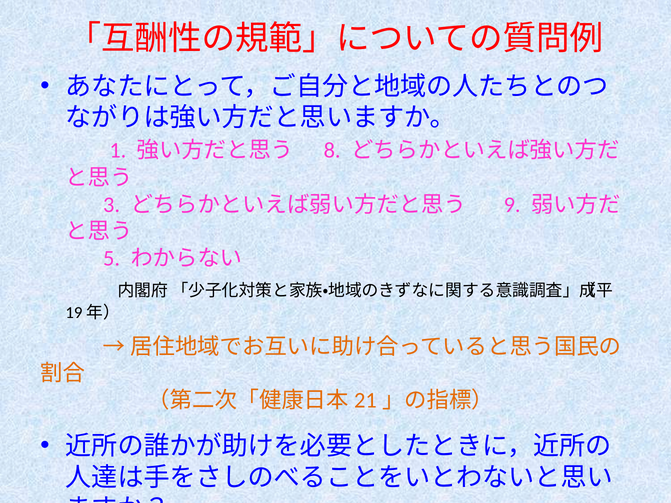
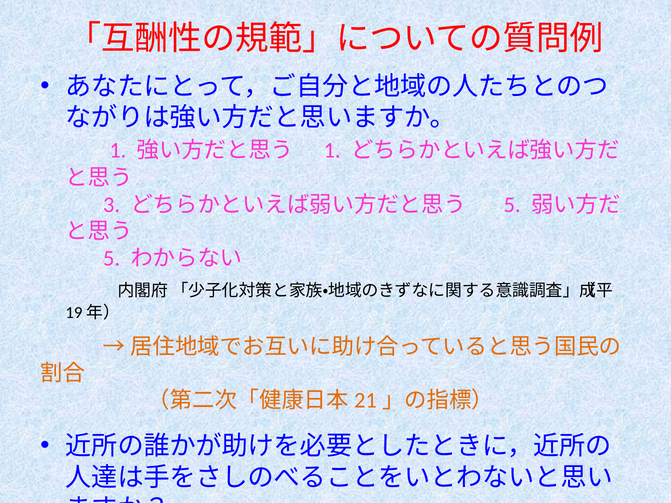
8 at (332, 150): 8 -> 1
9 at (512, 205): 9 -> 5
